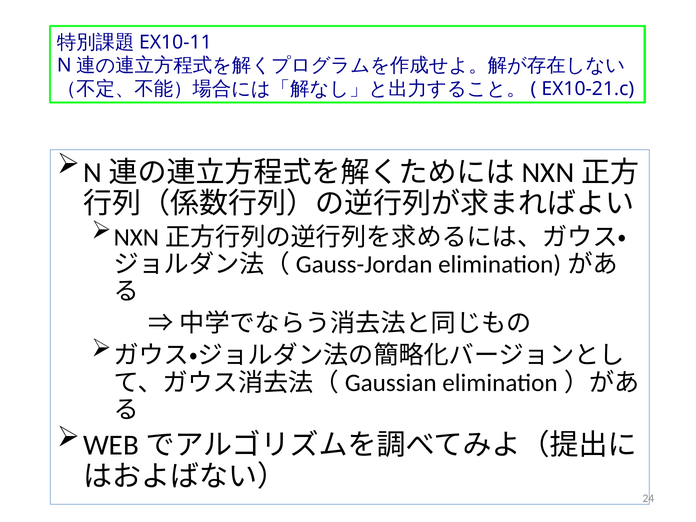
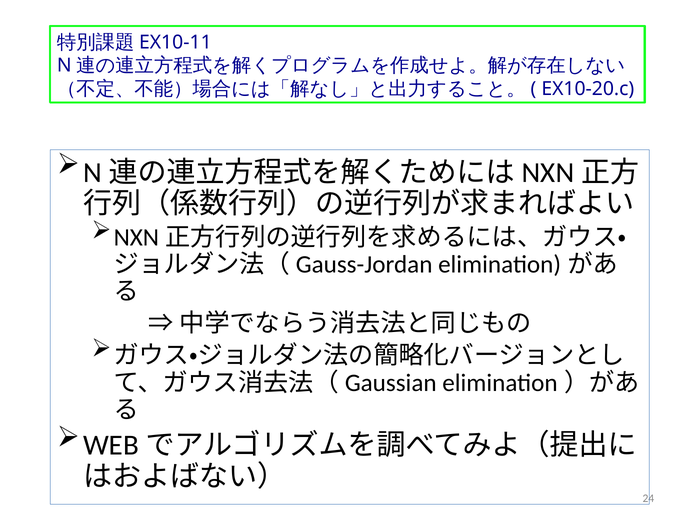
EX10-21.c: EX10-21.c -> EX10-20.c
